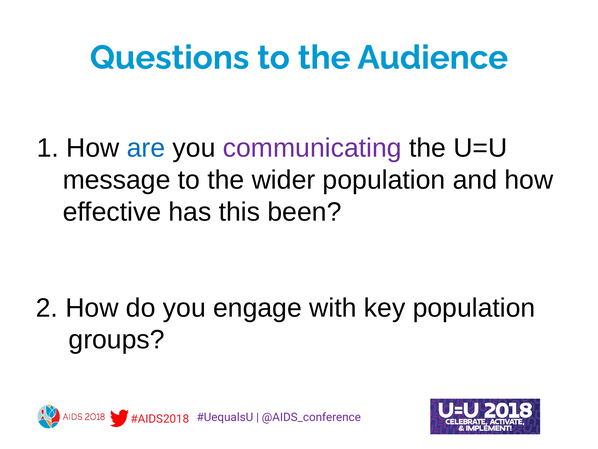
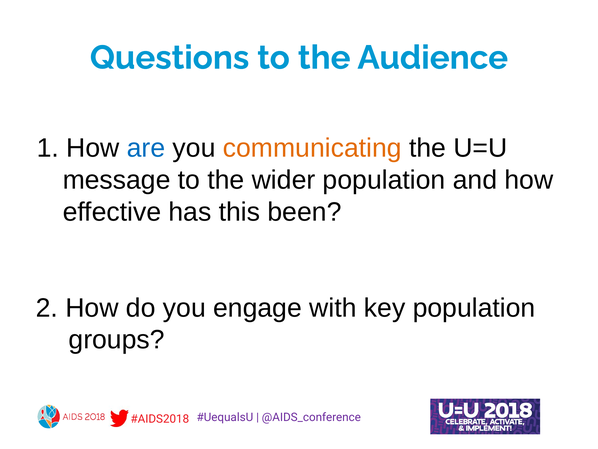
communicating colour: purple -> orange
